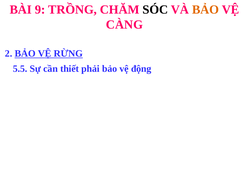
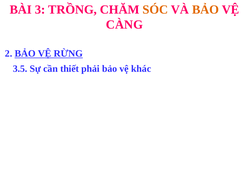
9: 9 -> 3
SÓC colour: black -> orange
5.5: 5.5 -> 3.5
động: động -> khác
